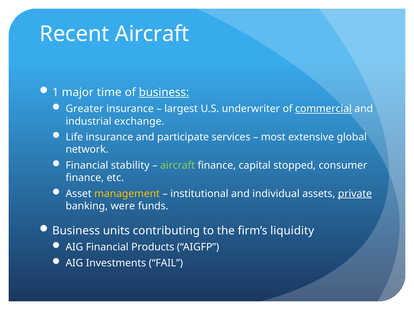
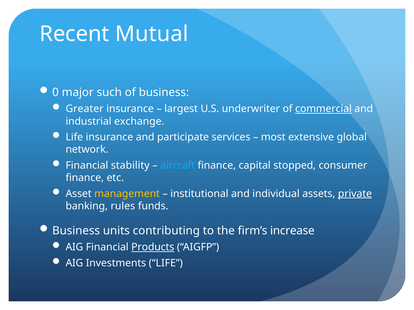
Recent Aircraft: Aircraft -> Mutual
1: 1 -> 0
time: time -> such
business at (164, 93) underline: present -> none
aircraft at (178, 166) colour: light green -> light blue
were: were -> rules
liquidity: liquidity -> increase
Products underline: none -> present
Investments FAIL: FAIL -> LIFE
